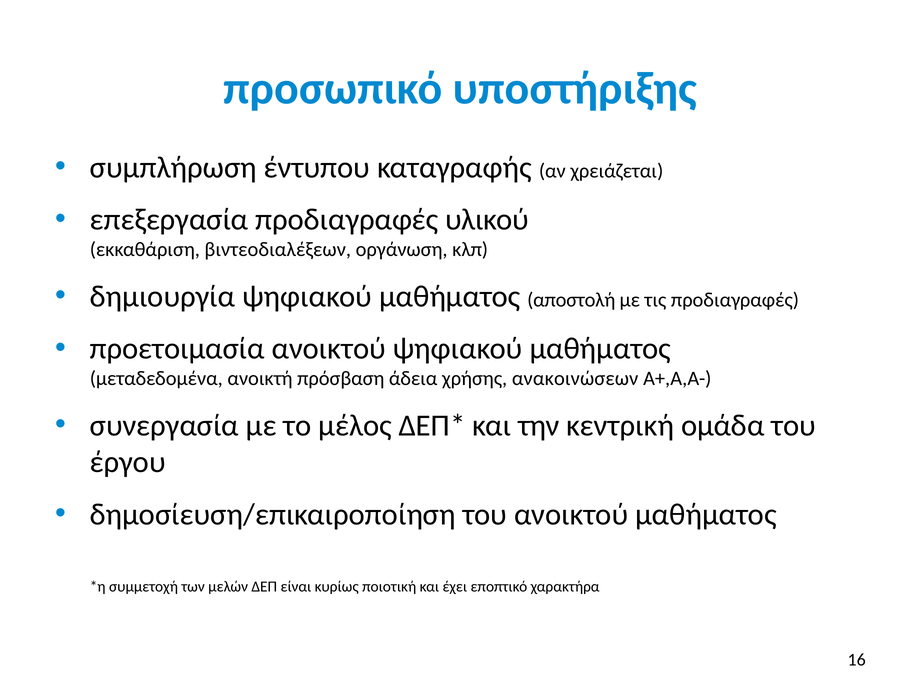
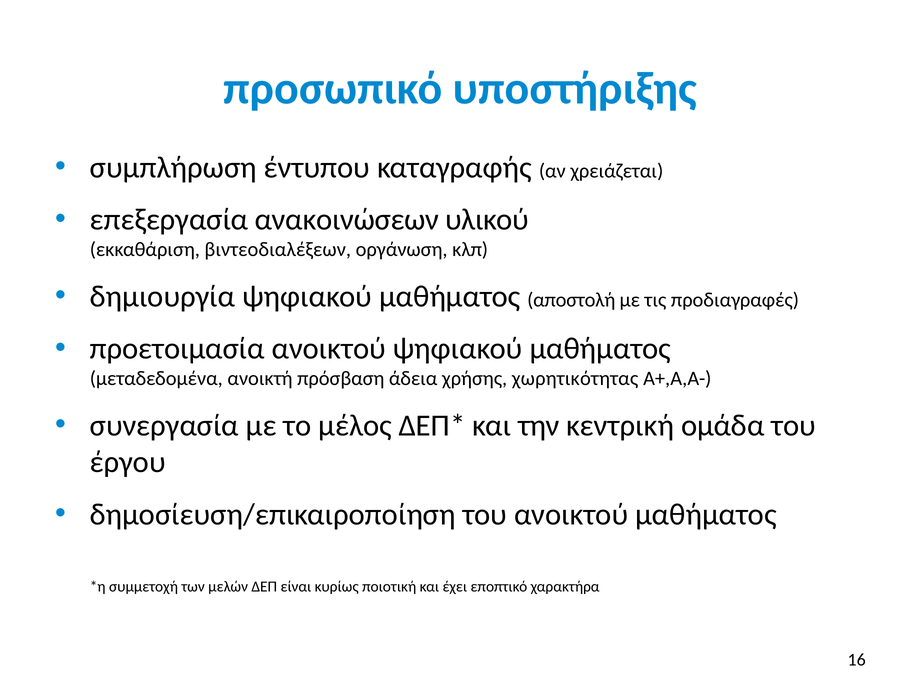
επεξεργασία προδιαγραφές: προδιαγραφές -> ανακοινώσεων
ανακοινώσεων: ανακοινώσεων -> χωρητικότητας
